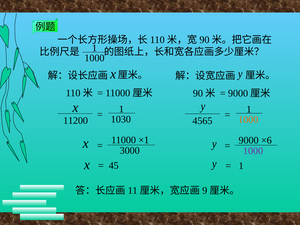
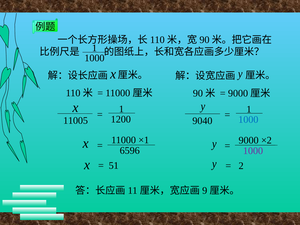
1030: 1030 -> 1200
1000 at (248, 120) colour: orange -> blue
11200: 11200 -> 11005
4565: 4565 -> 9040
×6: ×6 -> ×2
3000: 3000 -> 6596
45: 45 -> 51
1 at (241, 166): 1 -> 2
